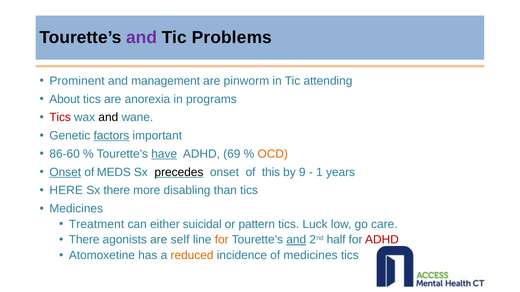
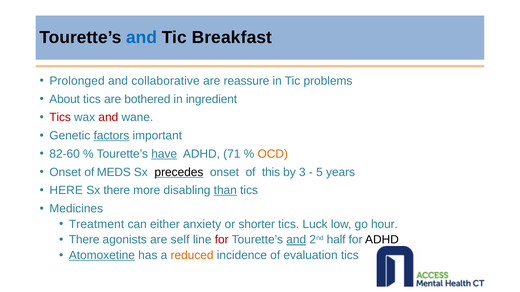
and at (142, 38) colour: purple -> blue
Problems: Problems -> Breakfast
Prominent: Prominent -> Prolonged
management: management -> collaborative
pinworm: pinworm -> reassure
attending: attending -> problems
anorexia: anorexia -> bothered
programs: programs -> ingredient
and at (108, 118) colour: black -> red
86-60: 86-60 -> 82-60
69: 69 -> 71
Onset at (65, 172) underline: present -> none
9: 9 -> 3
1: 1 -> 5
than underline: none -> present
suicidal: suicidal -> anxiety
pattern: pattern -> shorter
care: care -> hour
for at (222, 240) colour: orange -> red
ADHD at (382, 240) colour: red -> black
Atomoxetine underline: none -> present
of medicines: medicines -> evaluation
